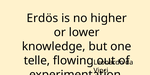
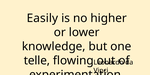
Erdös: Erdös -> Easily
